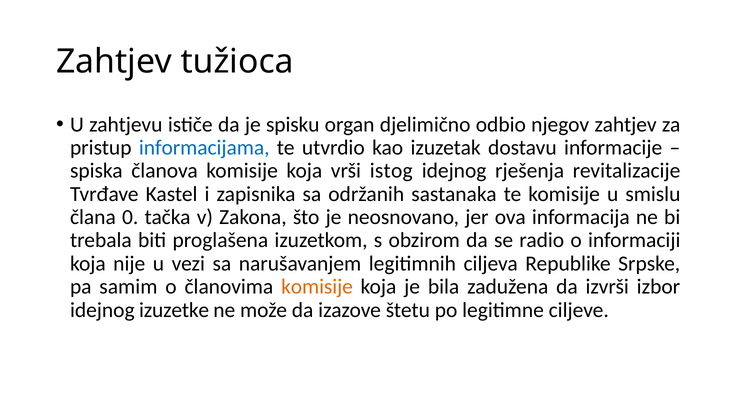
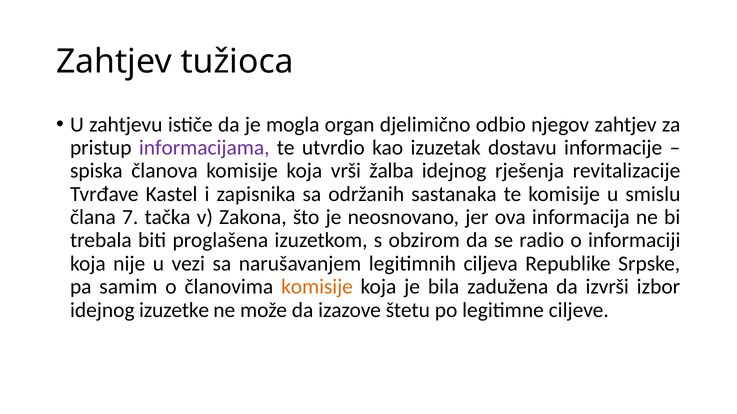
spisku: spisku -> mogla
informacijama colour: blue -> purple
istog: istog -> žalba
0: 0 -> 7
